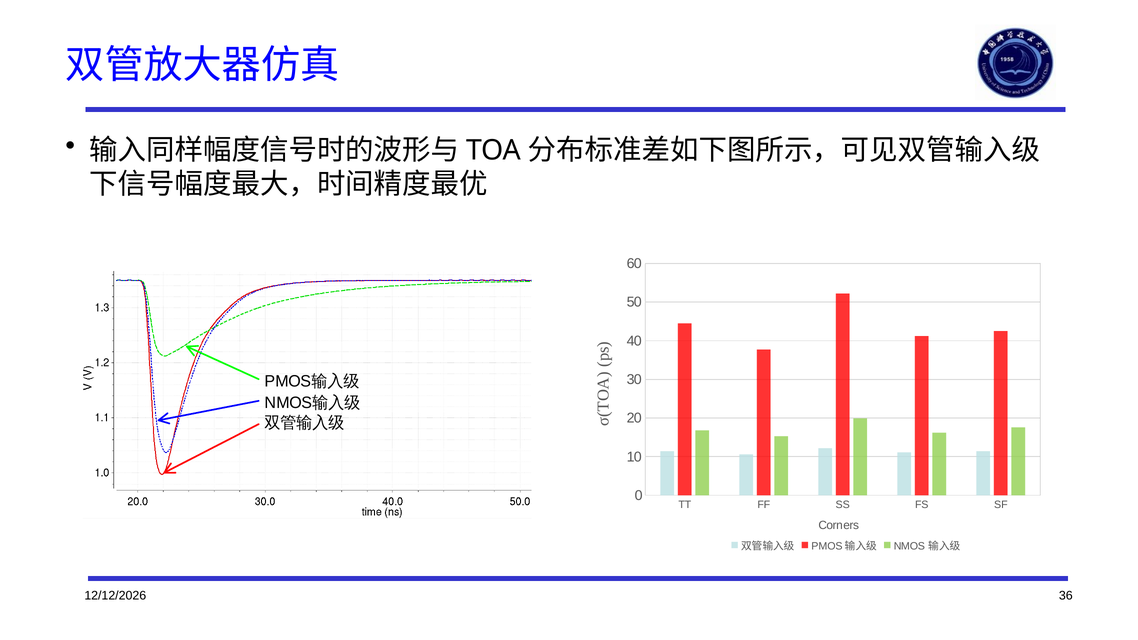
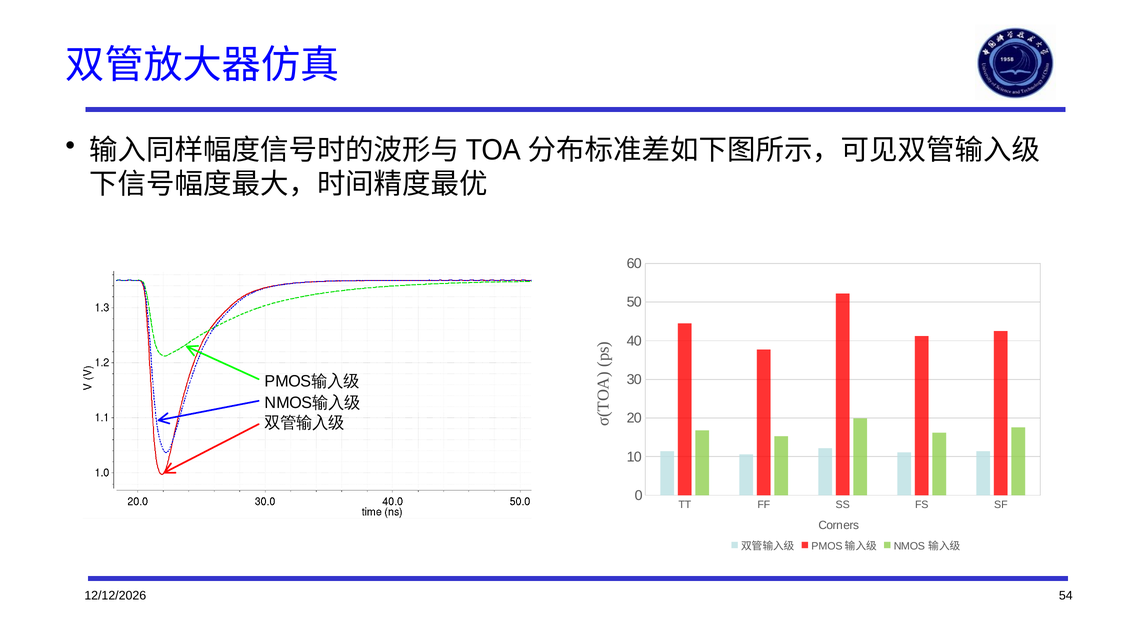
36: 36 -> 54
